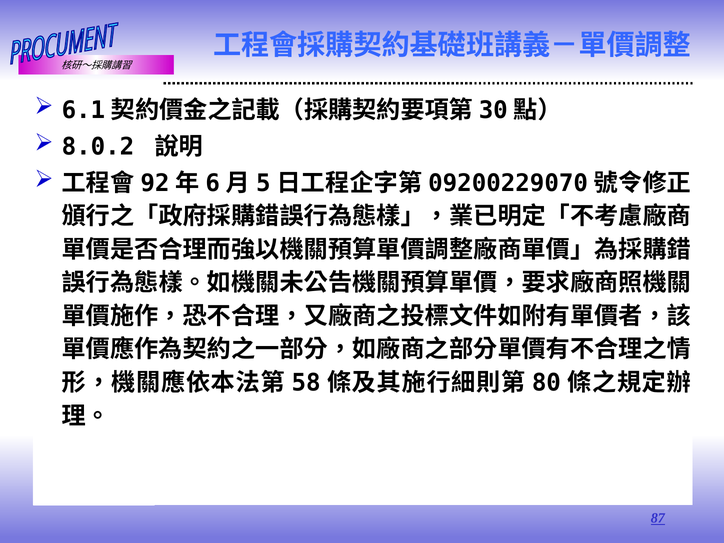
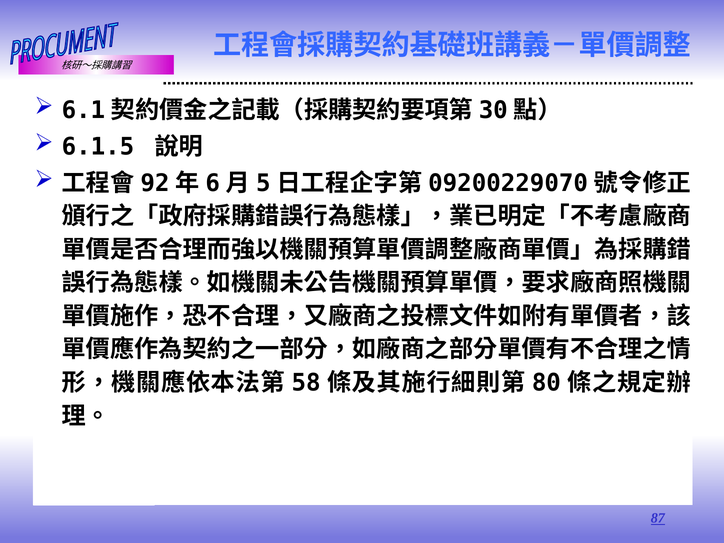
8.0.2: 8.0.2 -> 6.1.5
